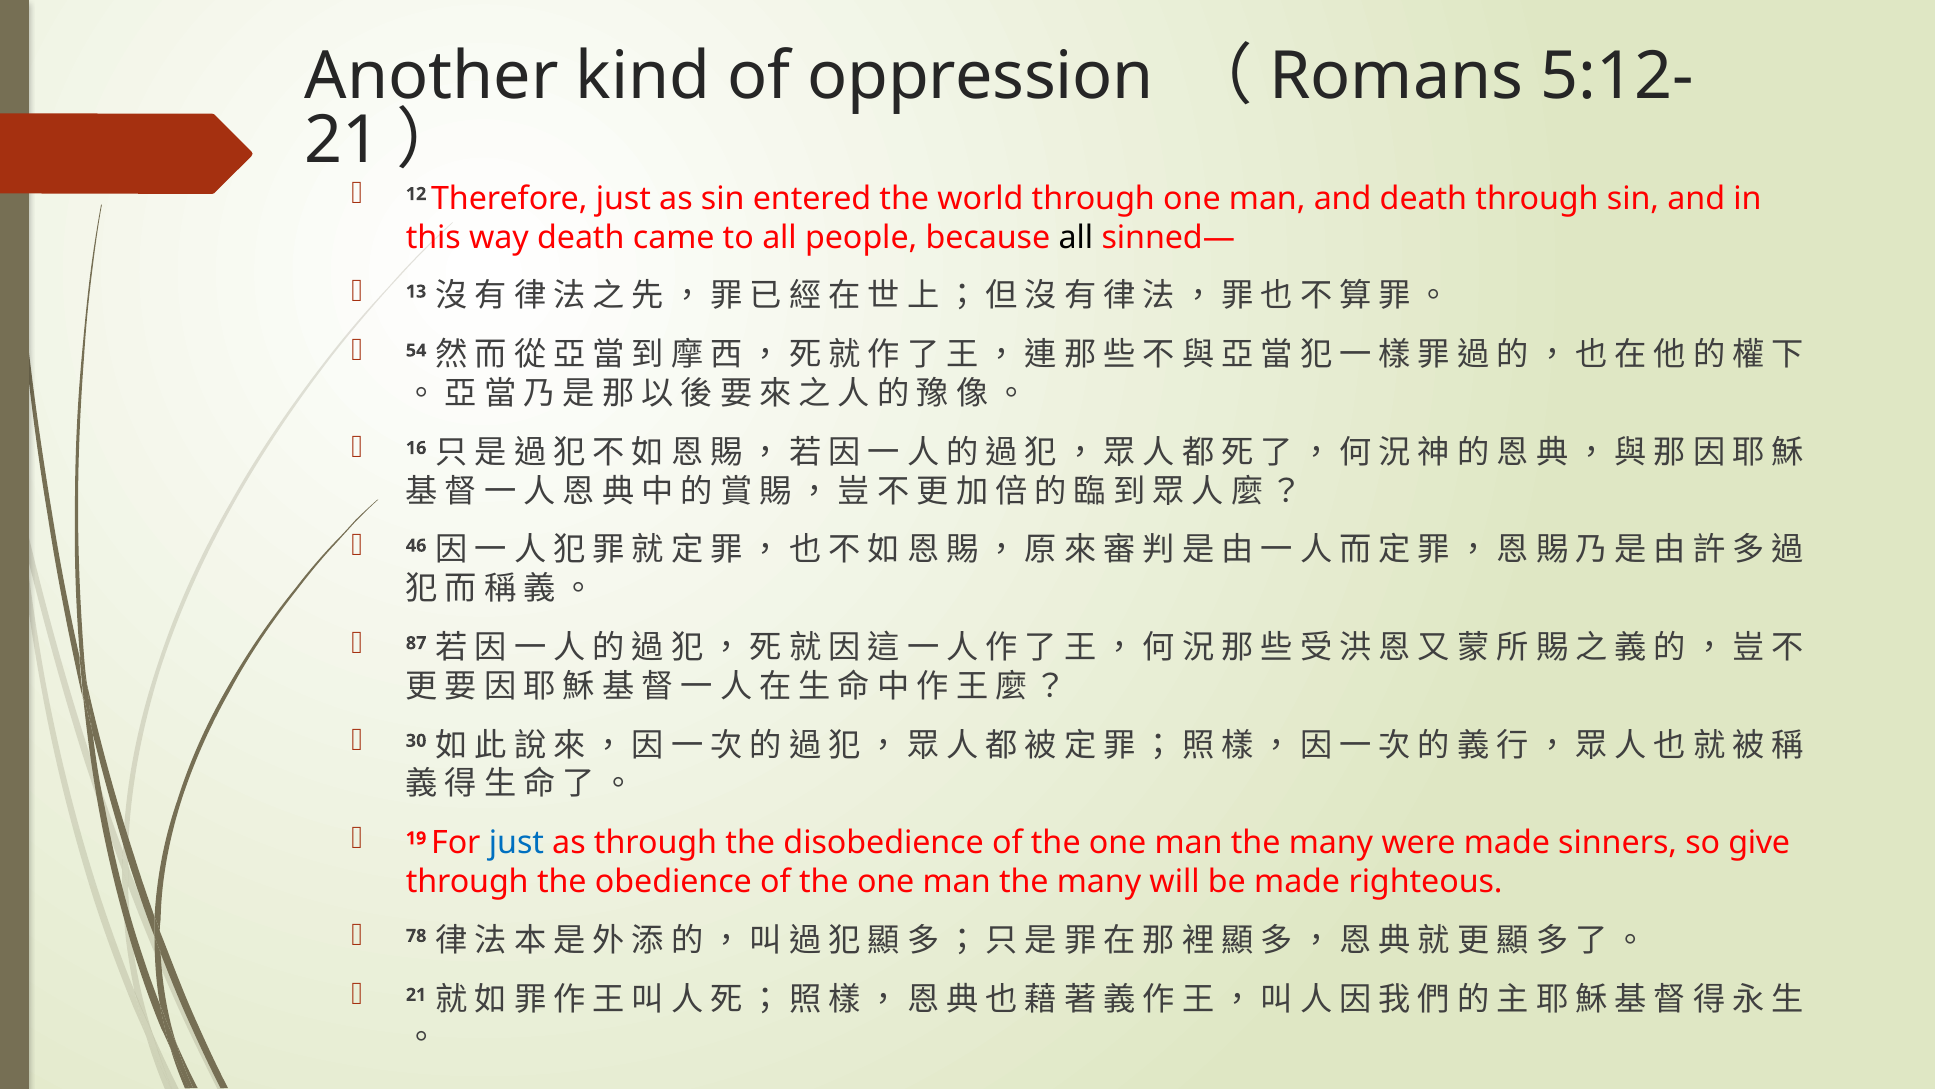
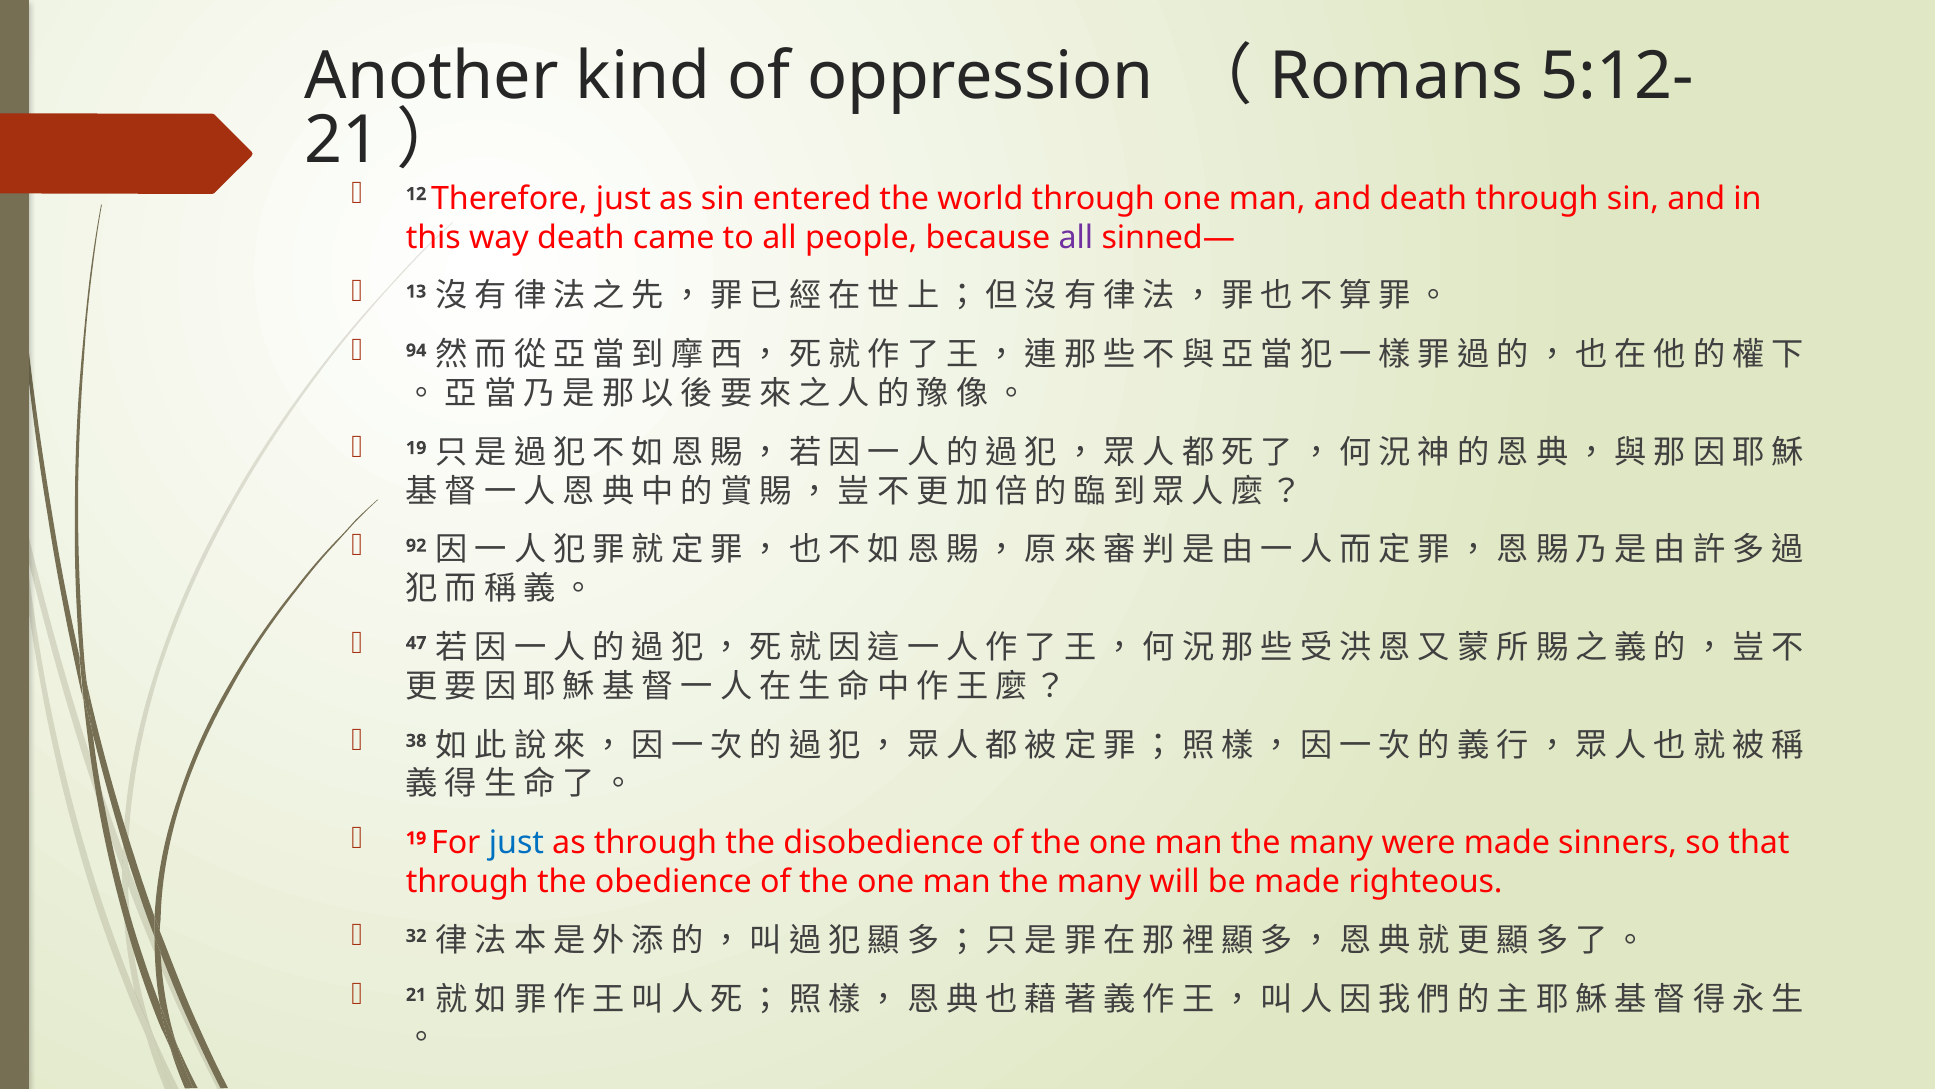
all at (1076, 237) colour: black -> purple
54: 54 -> 94
16 at (416, 448): 16 -> 19
46: 46 -> 92
87: 87 -> 47
30: 30 -> 38
give: give -> that
78: 78 -> 32
